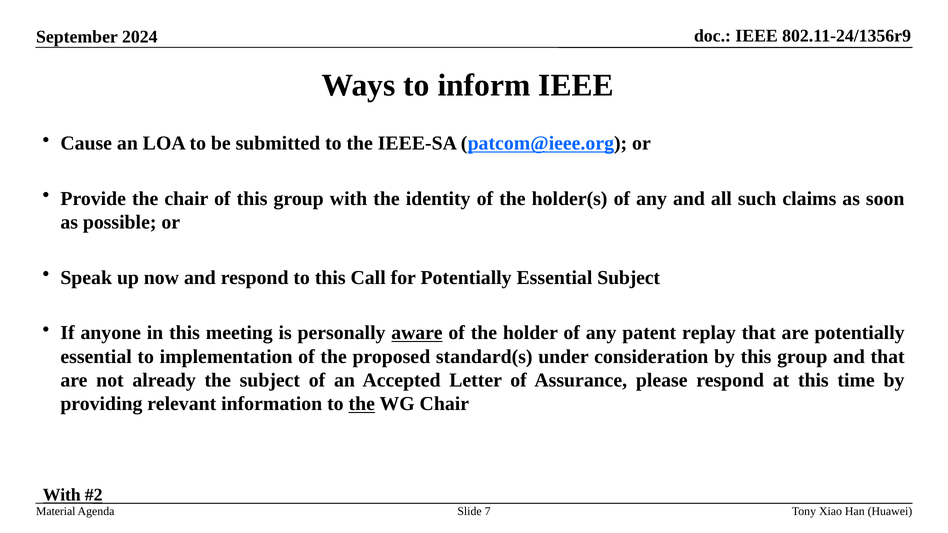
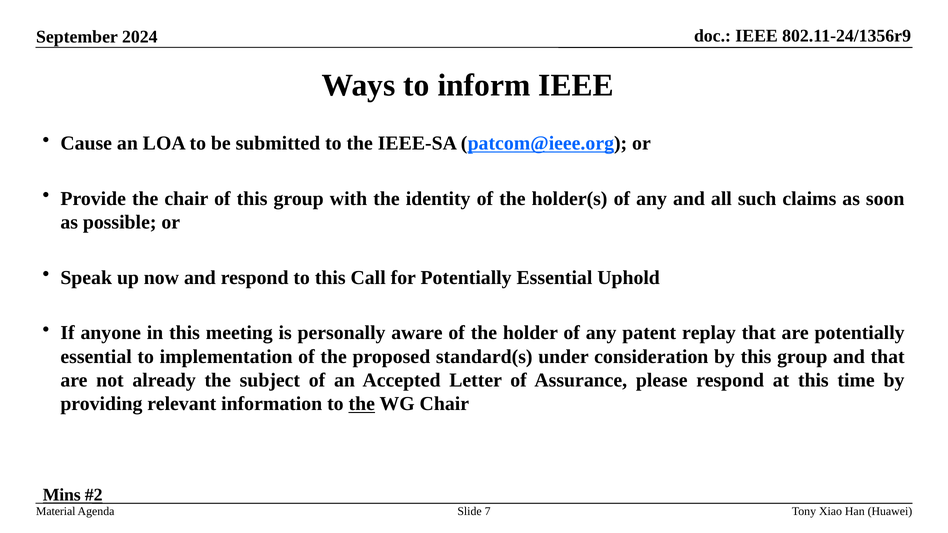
Essential Subject: Subject -> Uphold
aware underline: present -> none
With at (62, 495): With -> Mins
